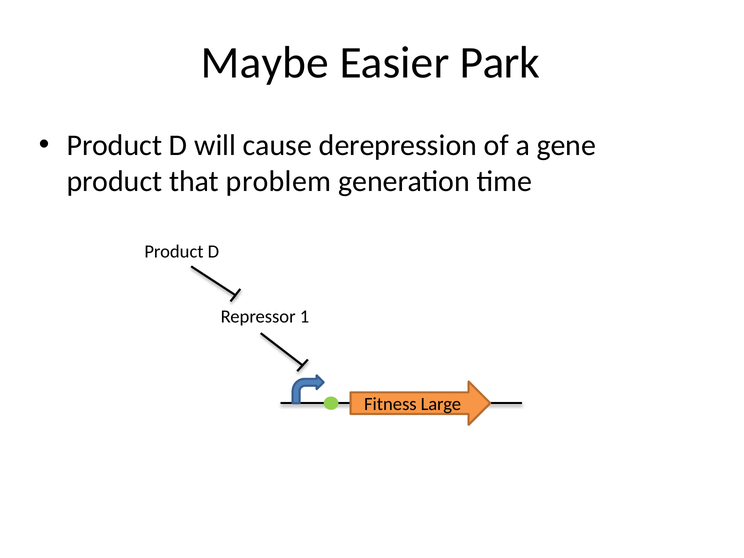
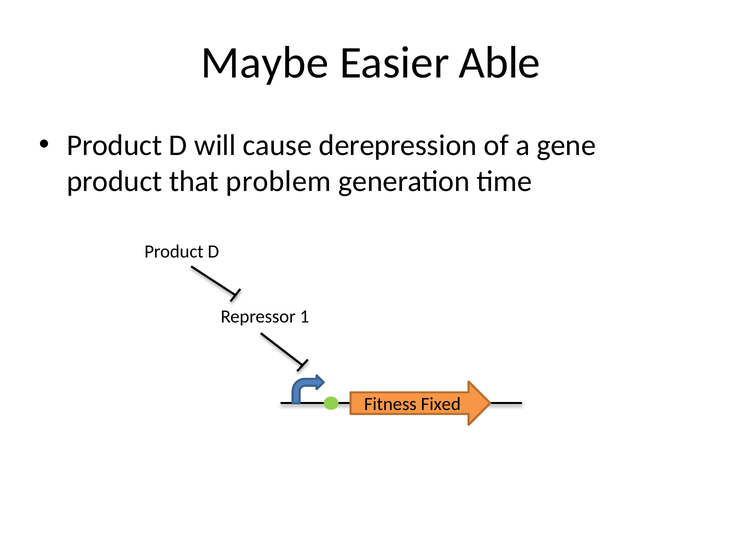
Park: Park -> Able
Large: Large -> Fixed
